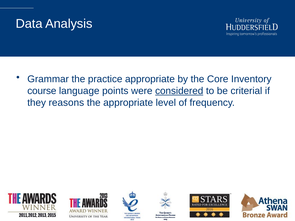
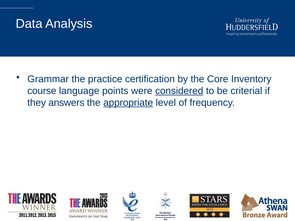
practice appropriate: appropriate -> certification
reasons: reasons -> answers
appropriate at (128, 103) underline: none -> present
